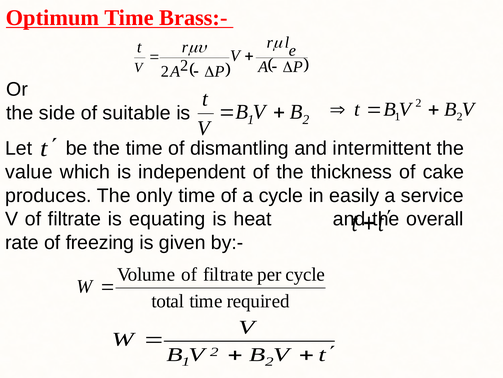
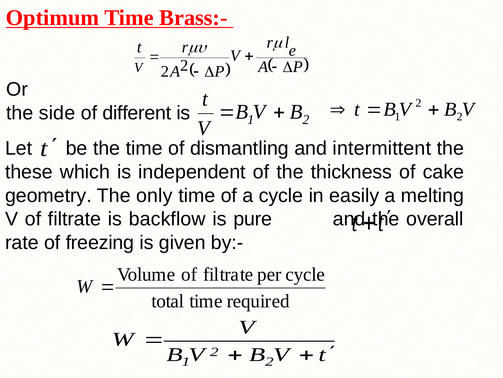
suitable: suitable -> different
value: value -> these
produces: produces -> geometry
service: service -> melting
equating: equating -> backflow
heat: heat -> pure
